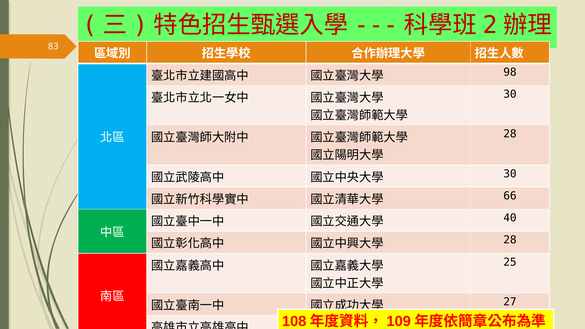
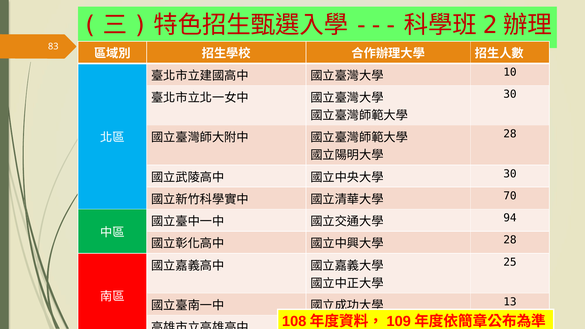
98: 98 -> 10
66: 66 -> 70
40: 40 -> 94
27: 27 -> 13
